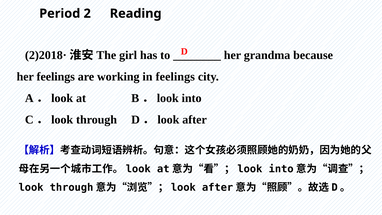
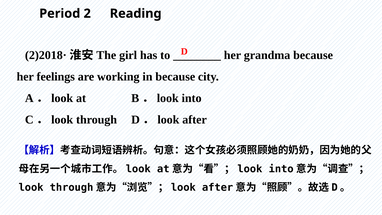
in feelings: feelings -> because
